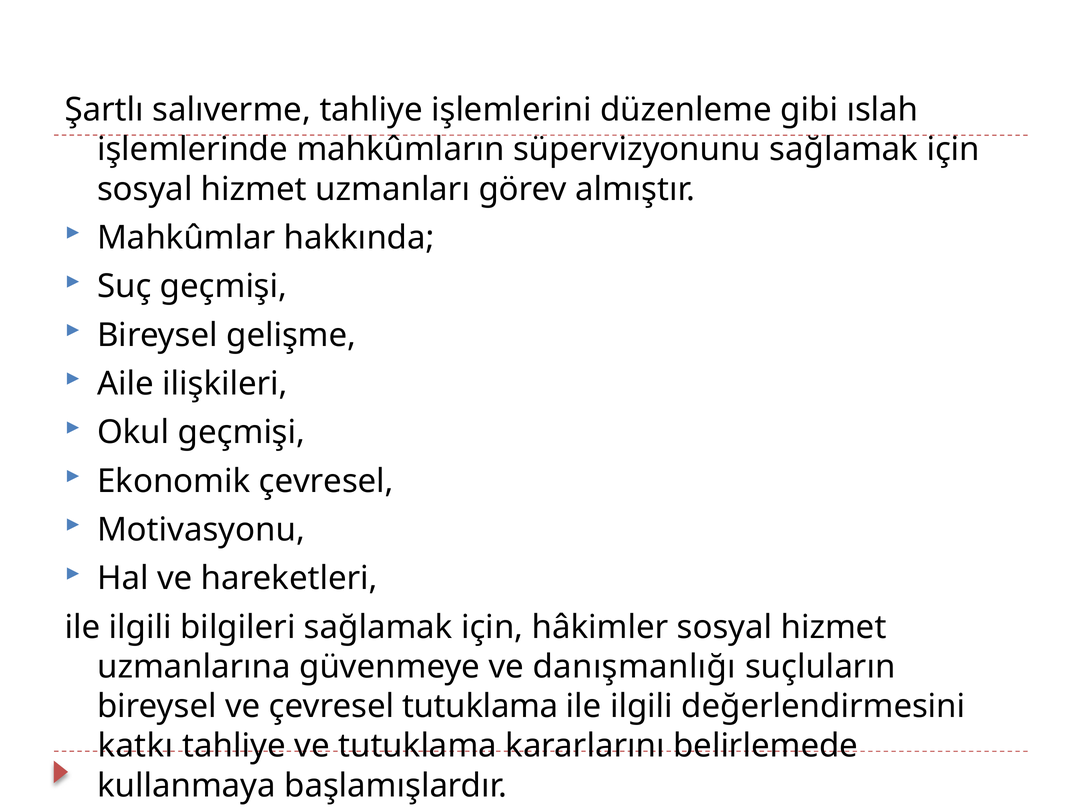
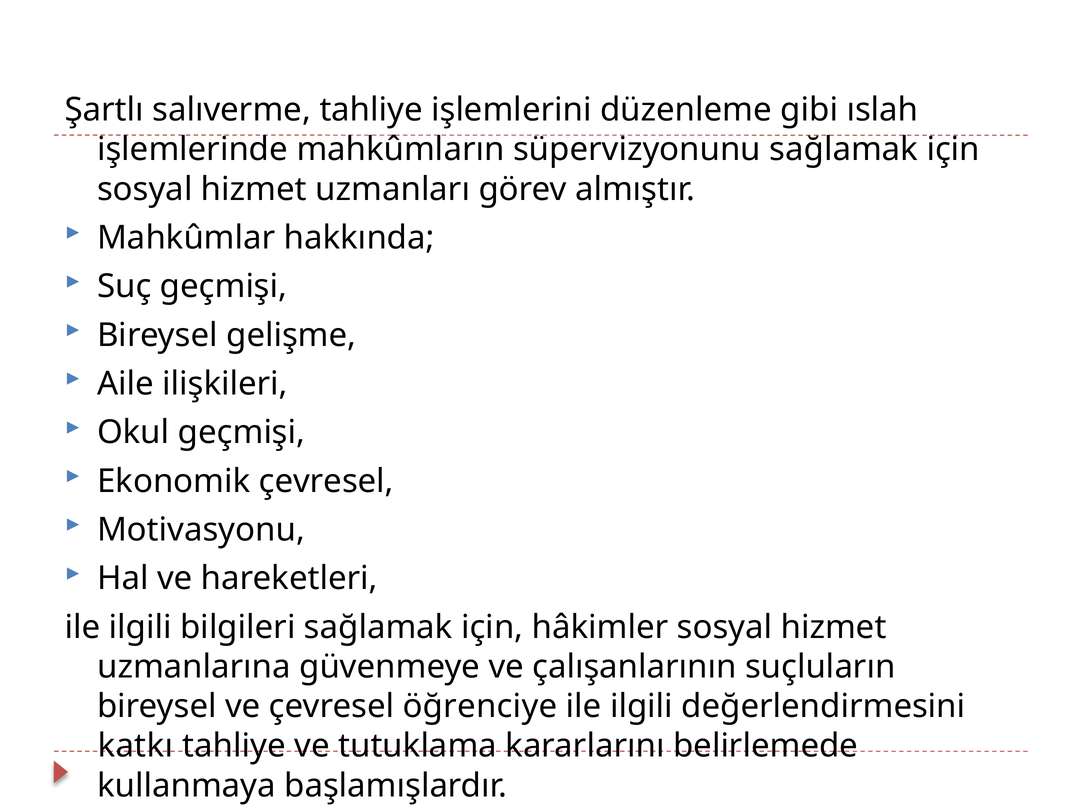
danışmanlığı: danışmanlığı -> çalışanlarının
çevresel tutuklama: tutuklama -> öğrenciye
